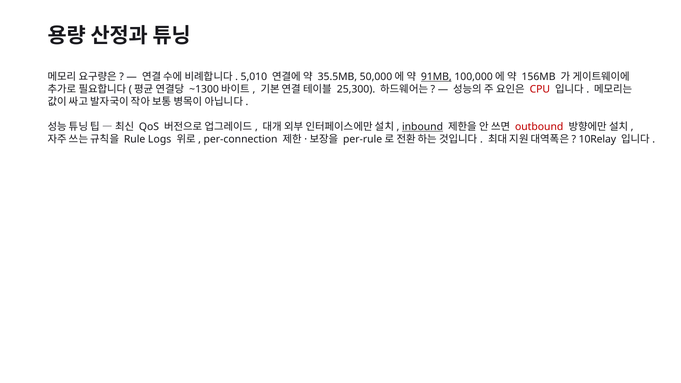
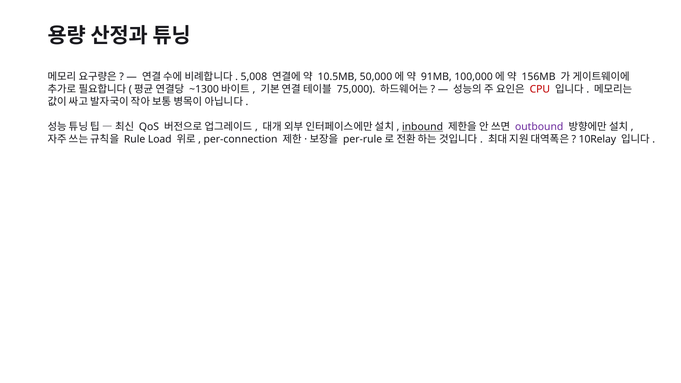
5,010: 5,010 -> 5,008
35.5MB: 35.5MB -> 10.5MB
91MB underline: present -> none
25,300: 25,300 -> 75,000
outbound colour: red -> purple
Logs: Logs -> Load
